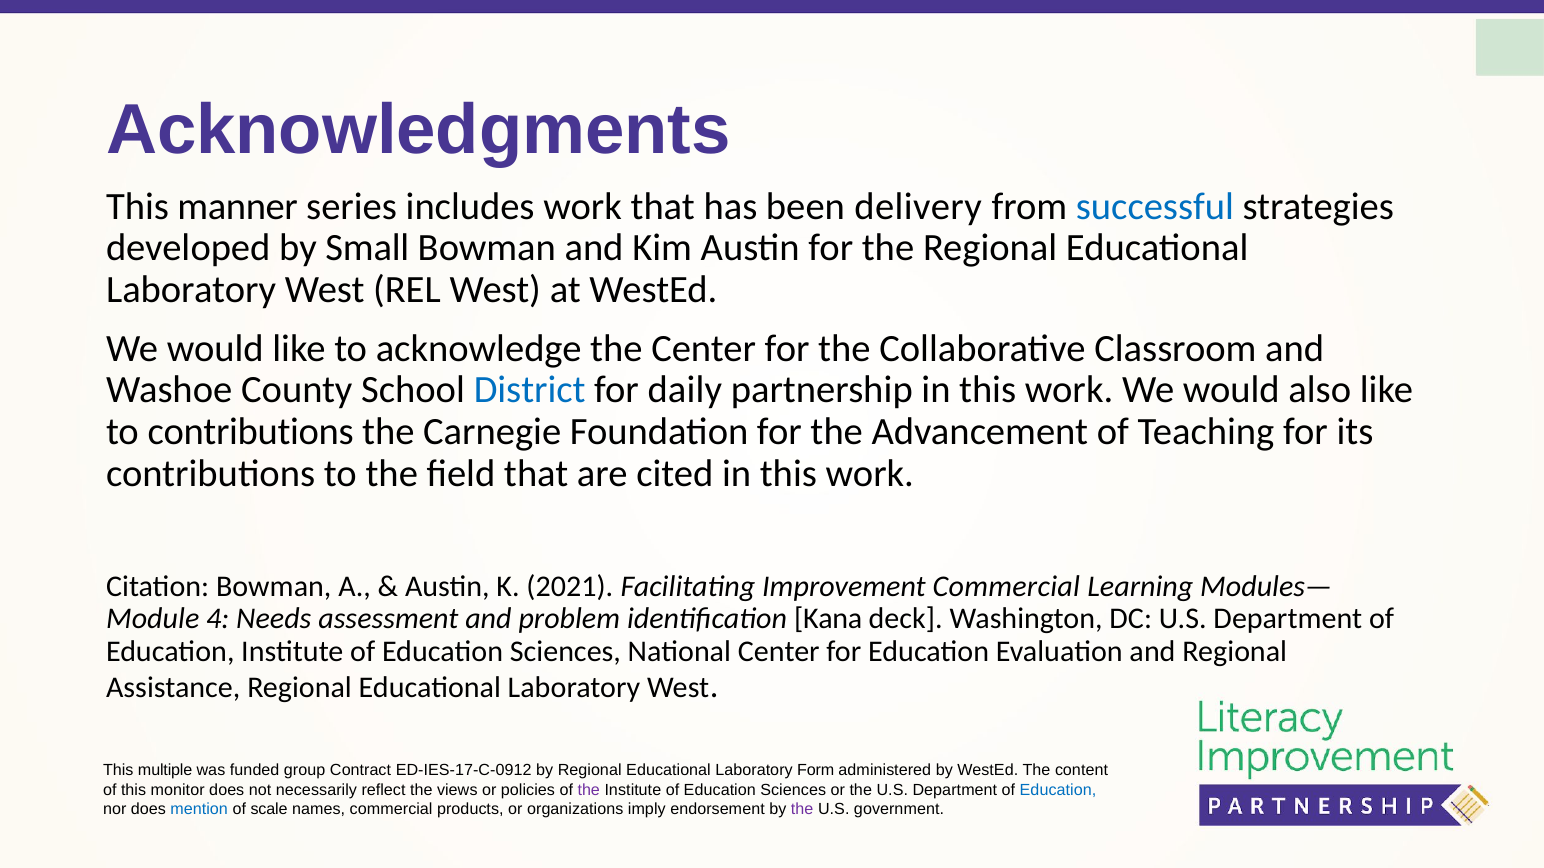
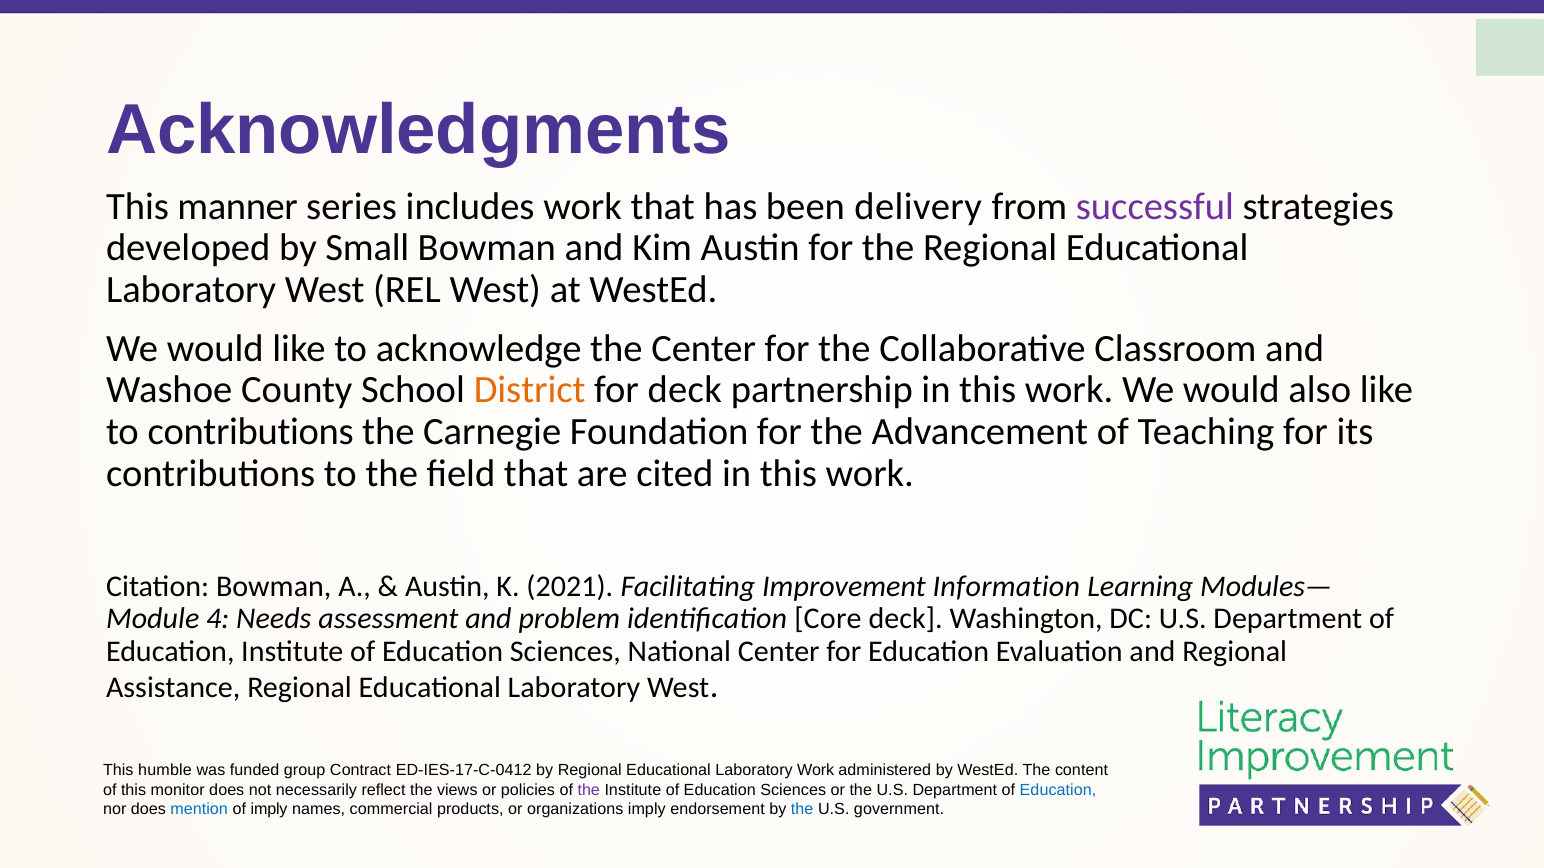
successful colour: blue -> purple
District colour: blue -> orange
for daily: daily -> deck
Improvement Commercial: Commercial -> Information
Kana: Kana -> Core
multiple: multiple -> humble
ED-IES-17-C-0912: ED-IES-17-C-0912 -> ED-IES-17-C-0412
Laboratory Form: Form -> Work
of scale: scale -> imply
the at (802, 810) colour: purple -> blue
